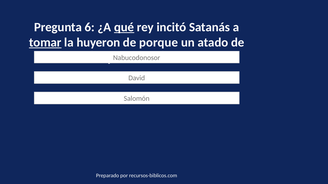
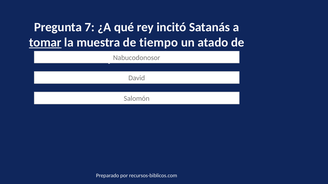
6: 6 -> 7
qué underline: present -> none
huyeron: huyeron -> muestra
porque: porque -> tiempo
